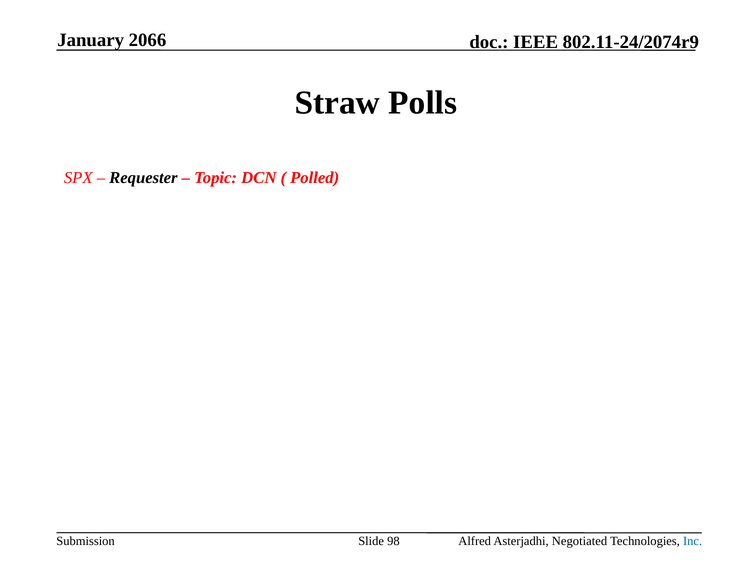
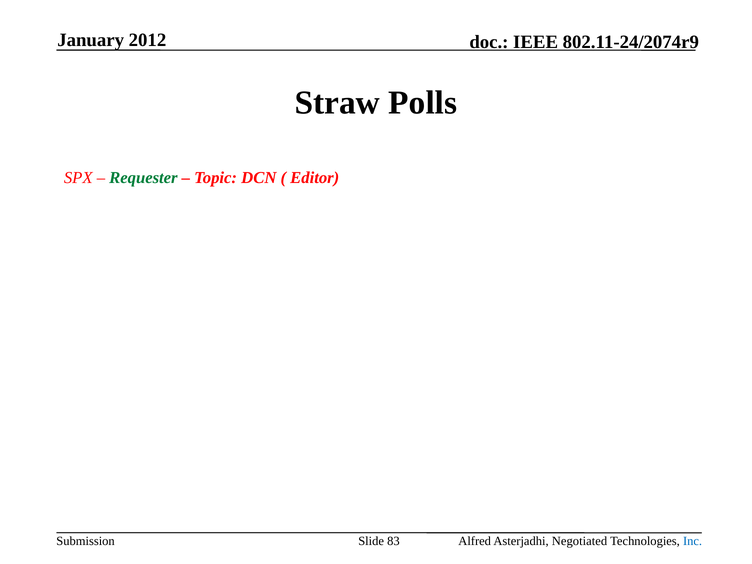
2066: 2066 -> 2012
Requester colour: black -> green
Polled: Polled -> Editor
98: 98 -> 83
